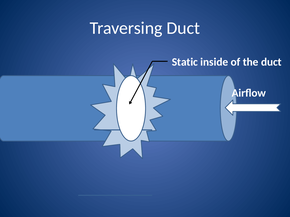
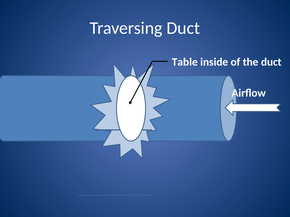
Static: Static -> Table
